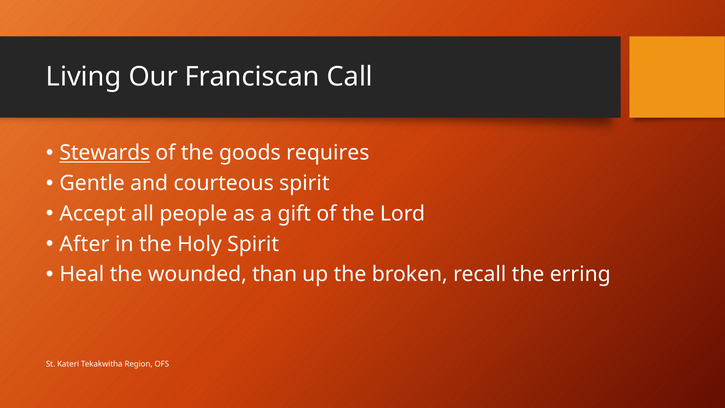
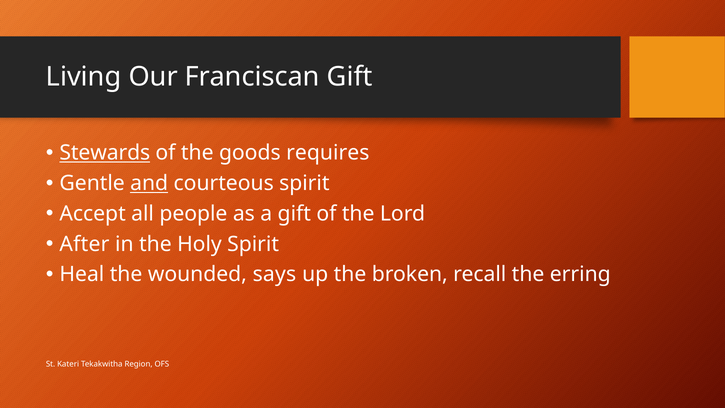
Franciscan Call: Call -> Gift
and underline: none -> present
than: than -> says
